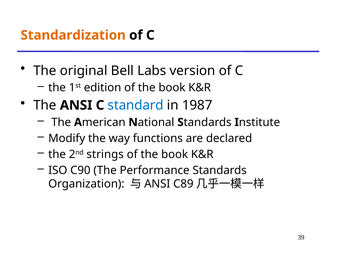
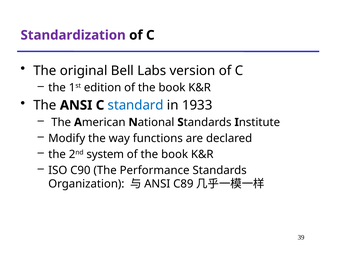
Standardization colour: orange -> purple
1987: 1987 -> 1933
strings: strings -> system
